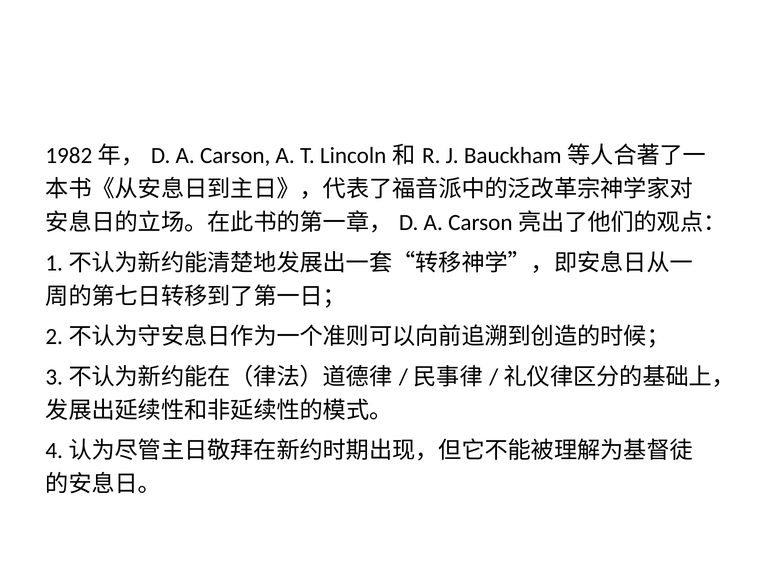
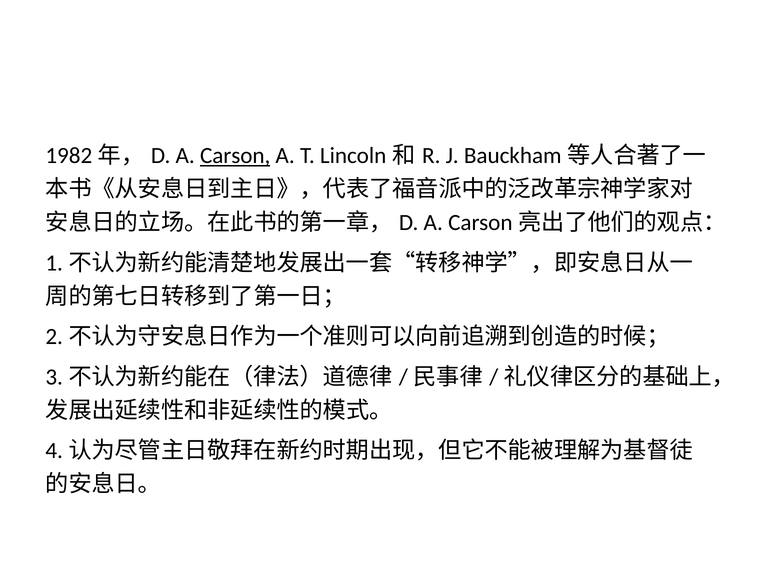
Carson underline: none -> present
